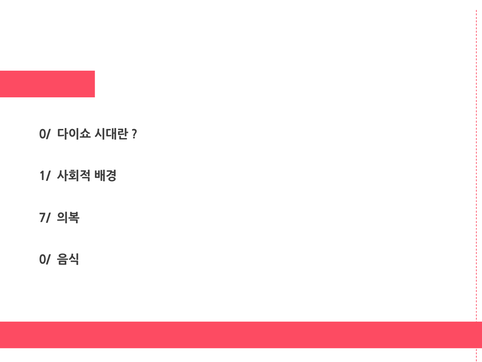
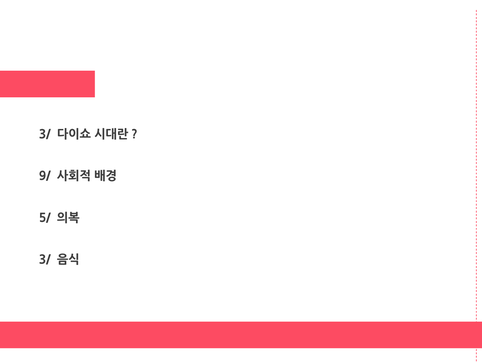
0/ at (45, 134): 0/ -> 3/
1/: 1/ -> 9/
7/: 7/ -> 5/
0/ at (45, 259): 0/ -> 3/
